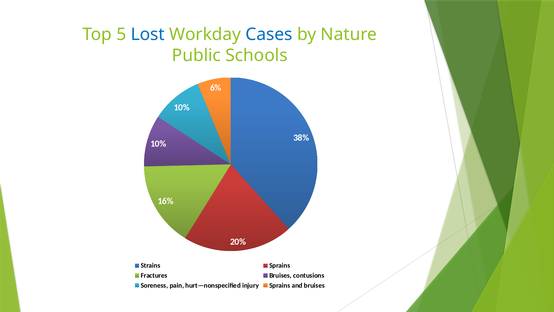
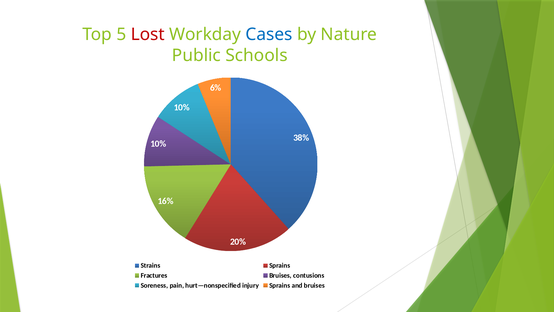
Lost colour: blue -> red
